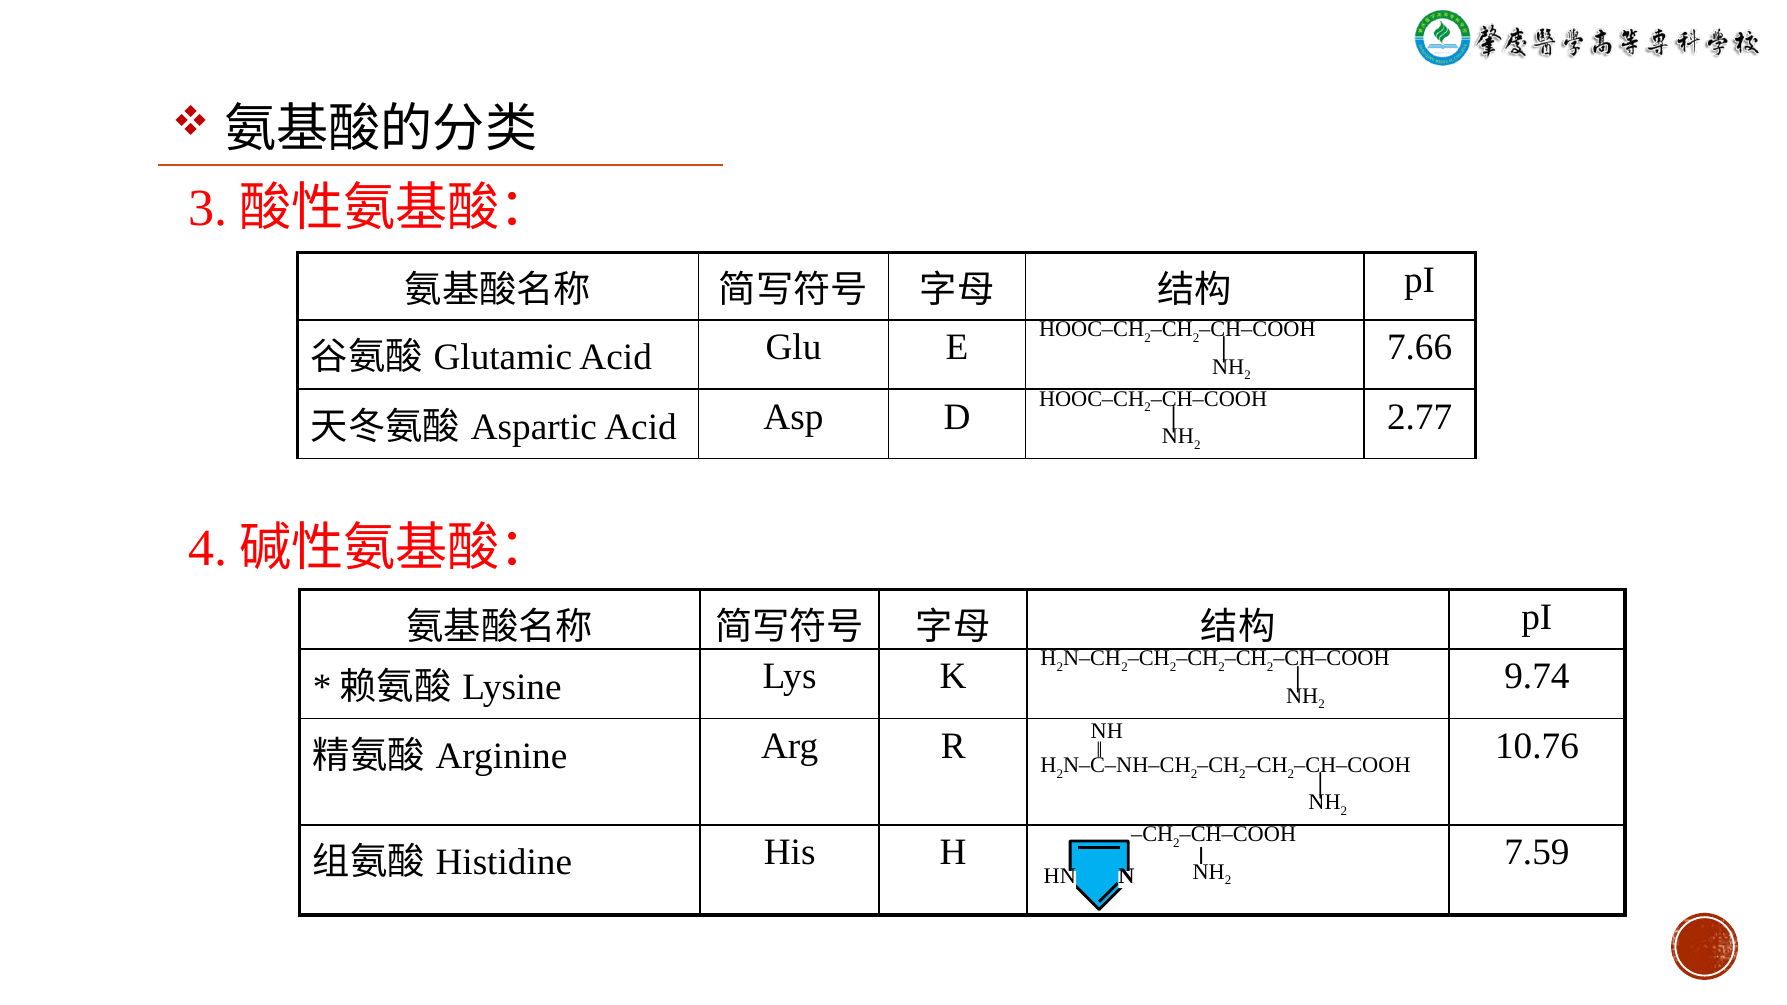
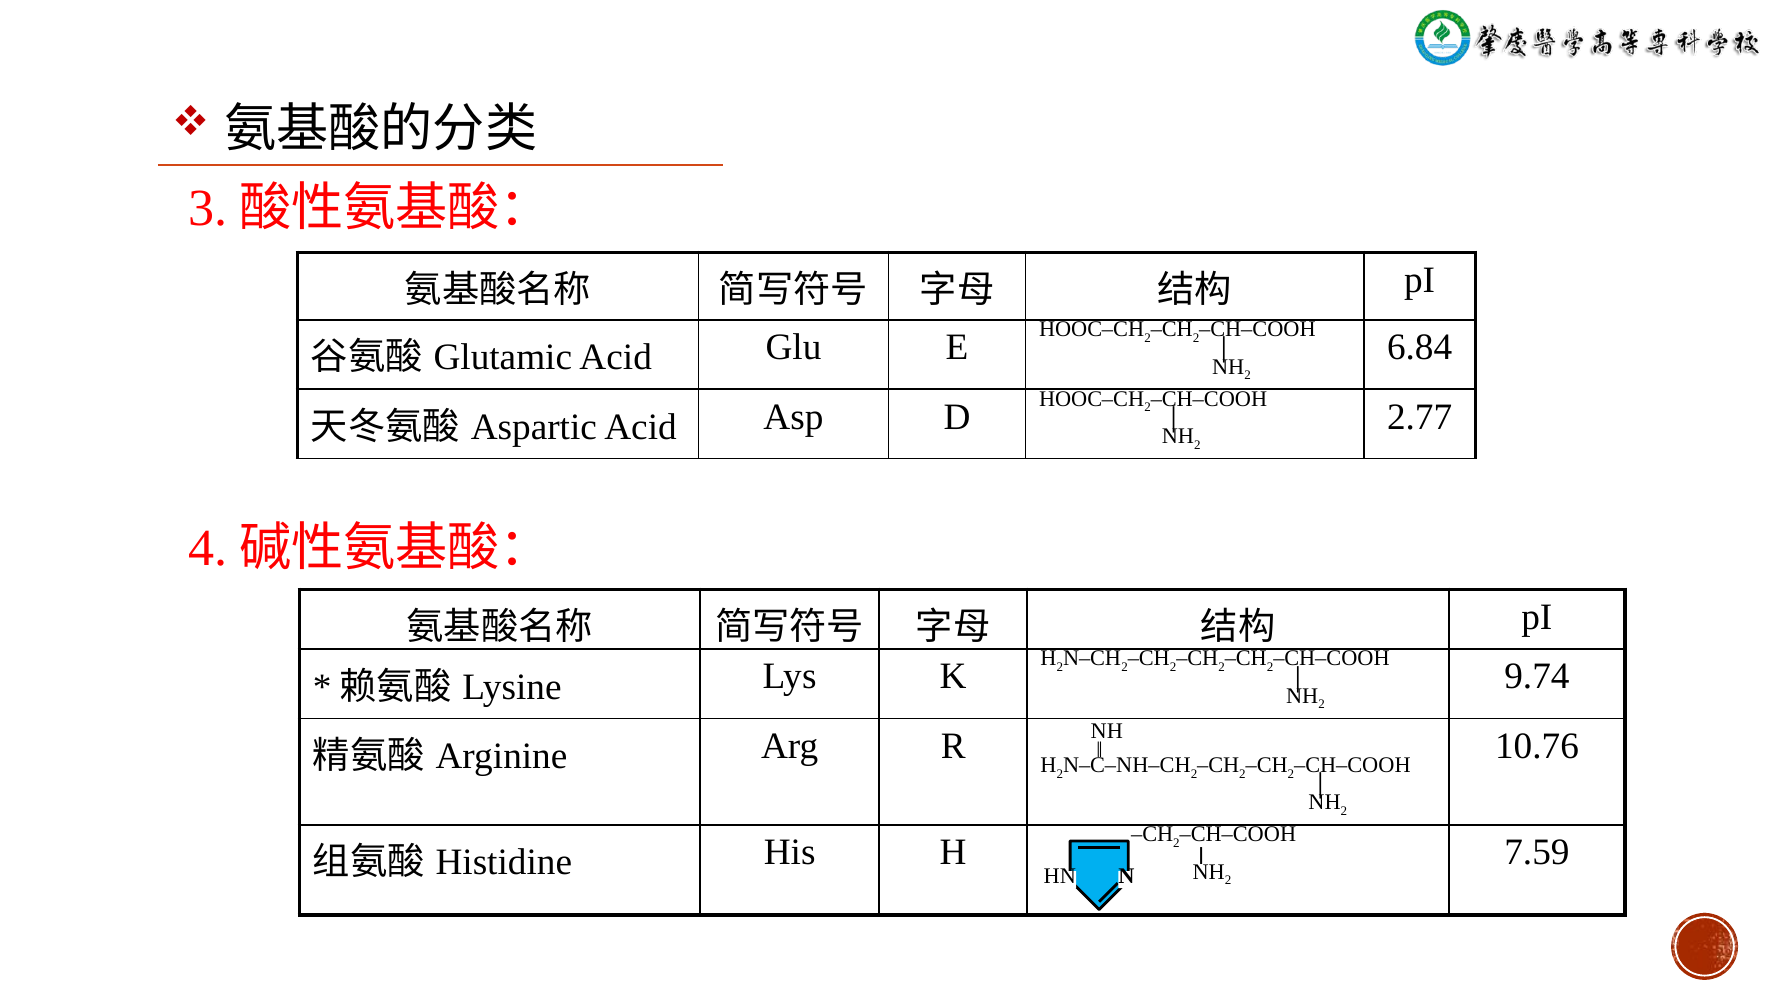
7.66: 7.66 -> 6.84
